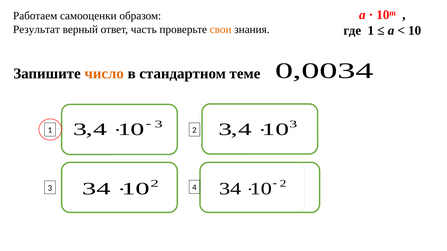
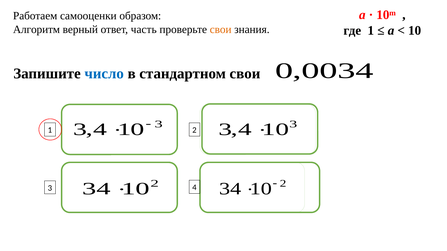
Результат: Результат -> Алгоритм
число colour: orange -> blue
стандартном теме: теме -> свои
